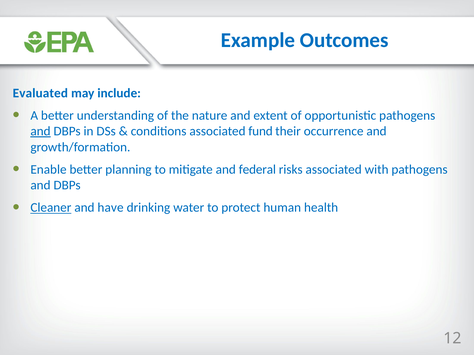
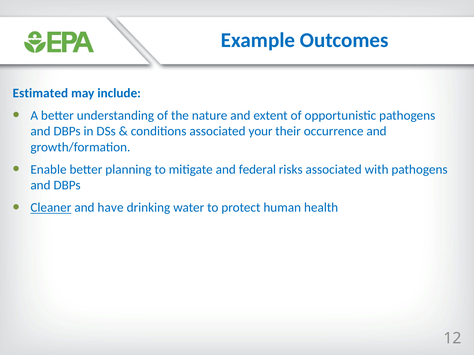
Evaluated: Evaluated -> Estimated
and at (40, 131) underline: present -> none
fund: fund -> your
